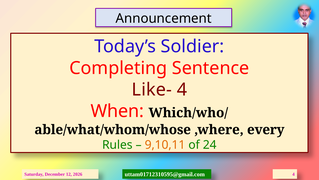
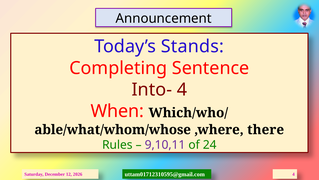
Soldier: Soldier -> Stands
Like-: Like- -> Into-
every: every -> there
9,10,11 colour: orange -> purple
